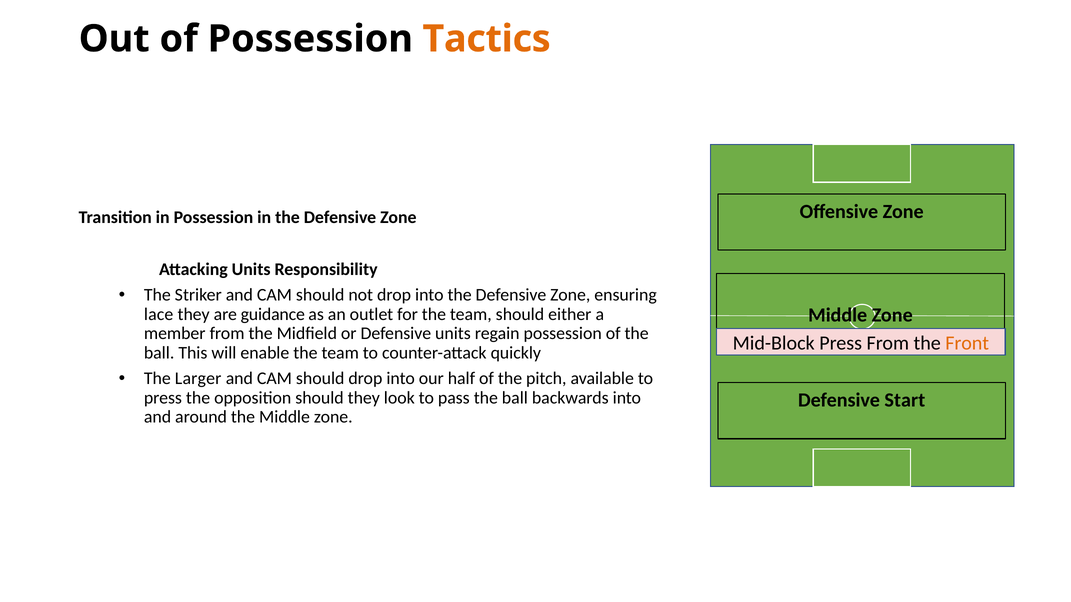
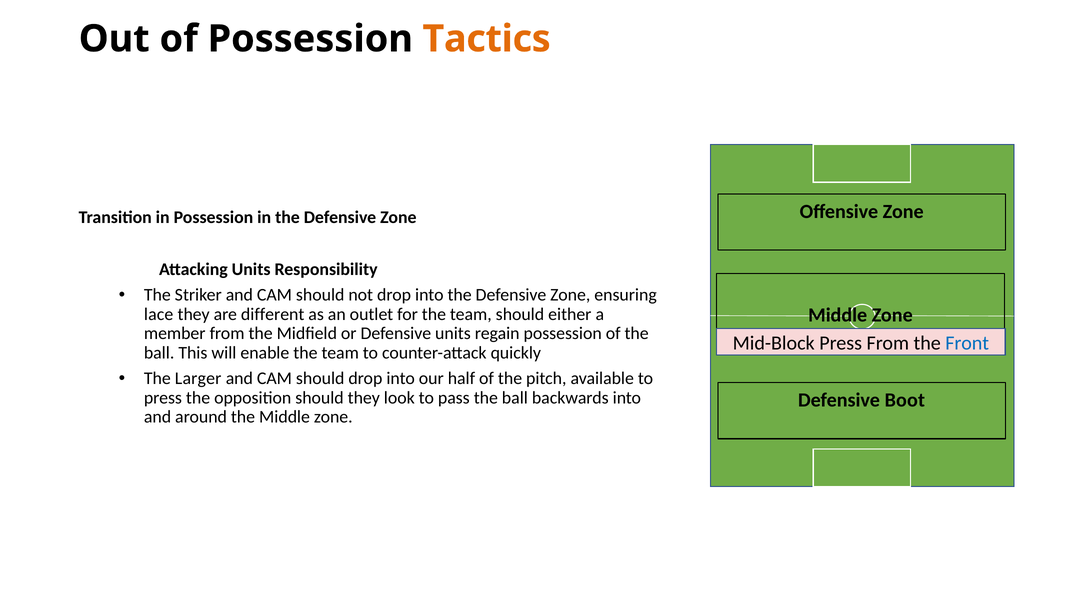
guidance: guidance -> different
Front colour: orange -> blue
Start: Start -> Boot
